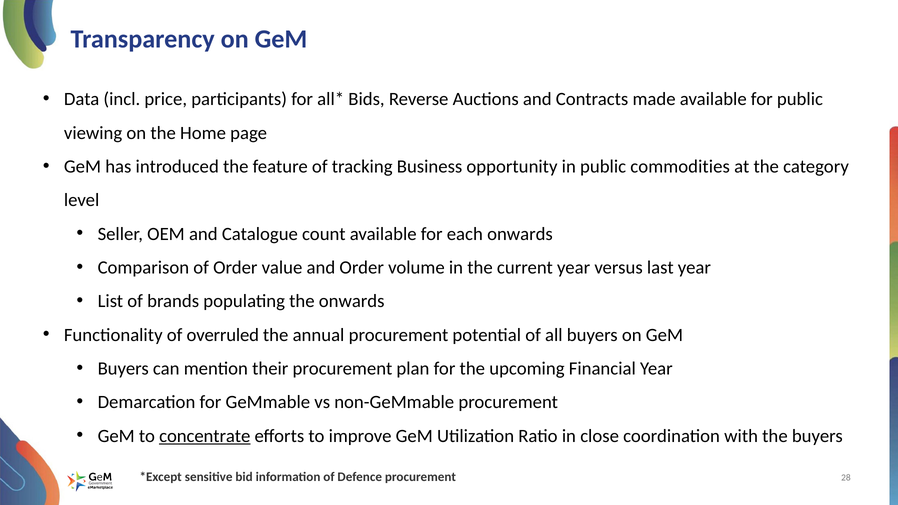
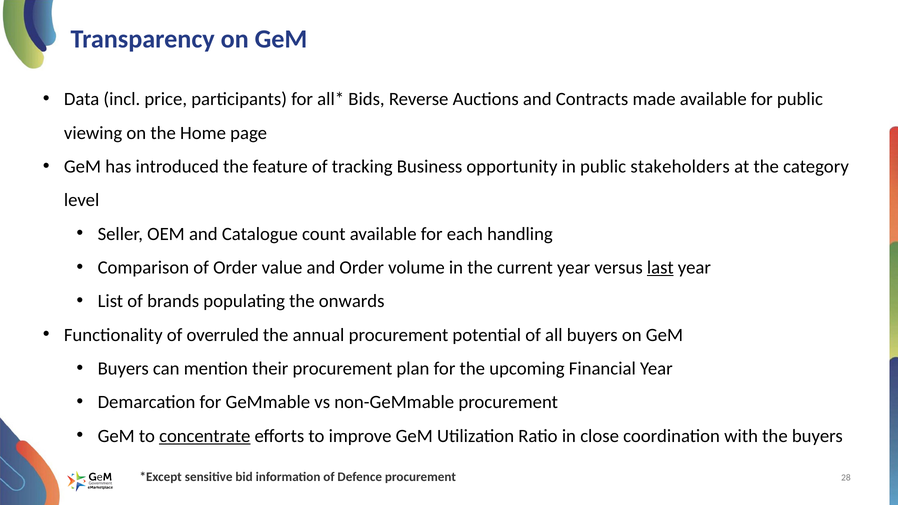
commodities: commodities -> stakeholders
each onwards: onwards -> handling
last underline: none -> present
